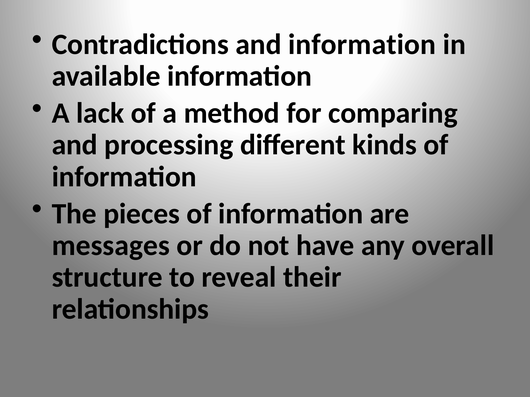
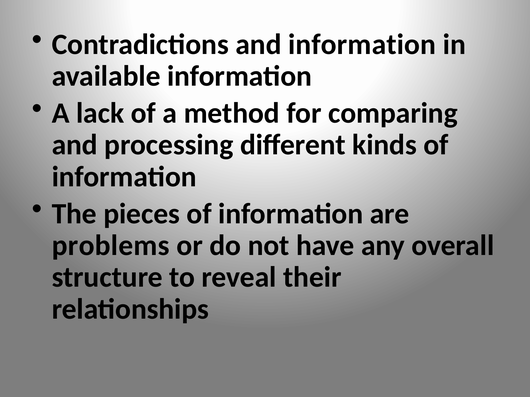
messages: messages -> problems
